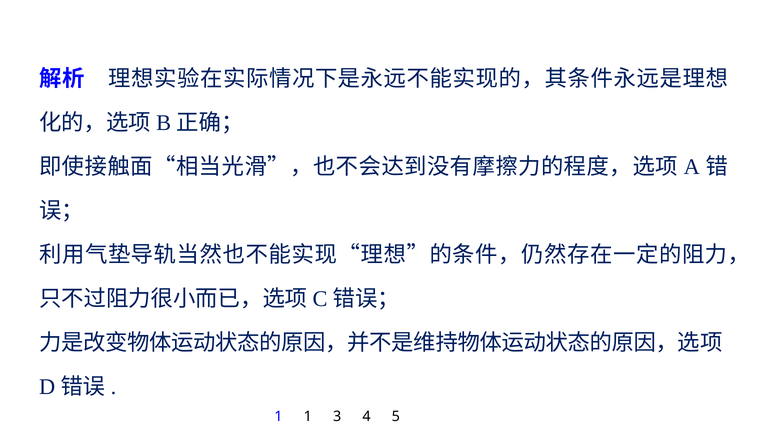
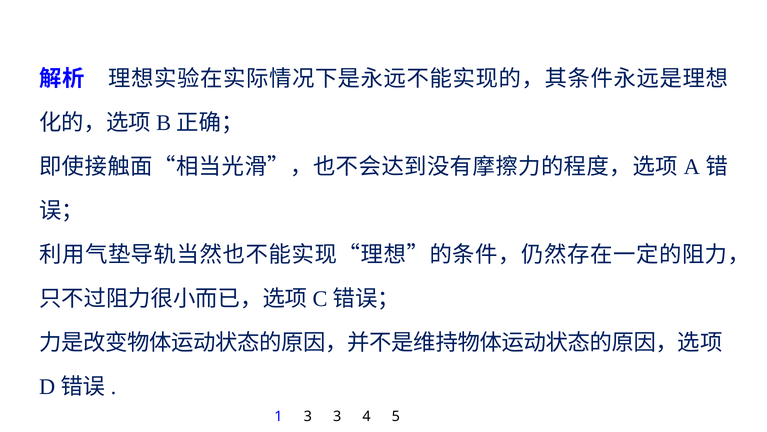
1 1: 1 -> 3
